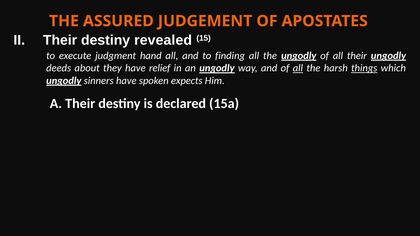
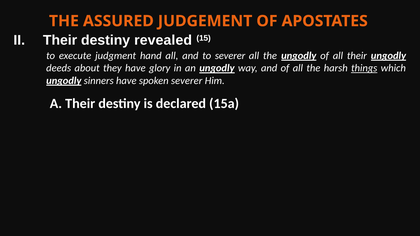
to finding: finding -> severer
relief: relief -> glory
all at (298, 68) underline: present -> none
spoken expects: expects -> severer
